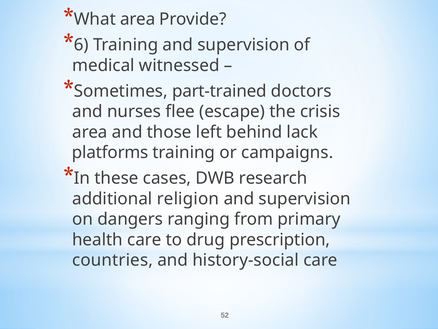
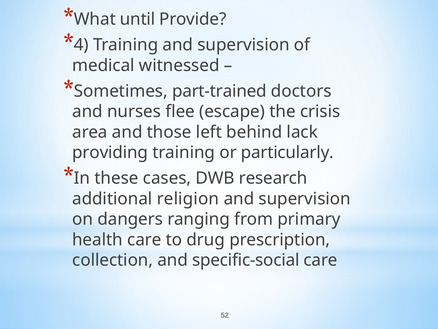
What area: area -> until
6: 6 -> 4
platforms: platforms -> providing
campaigns: campaigns -> particularly
countries: countries -> collection
history-social: history-social -> specific-social
